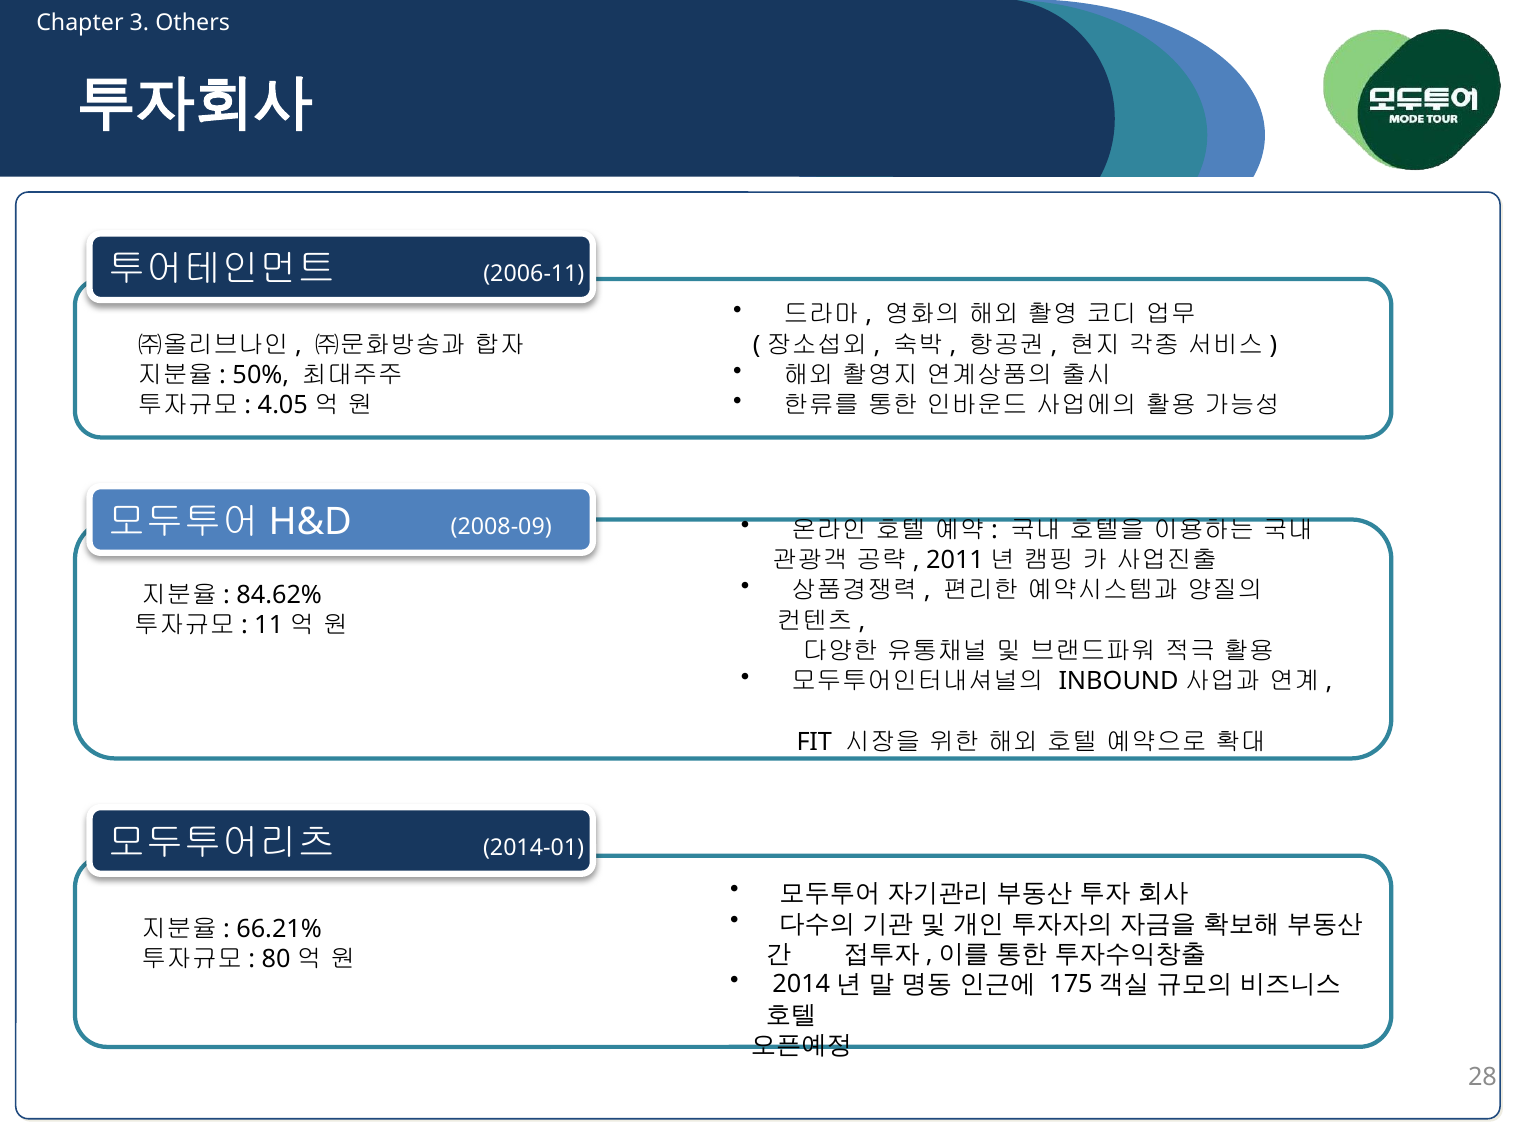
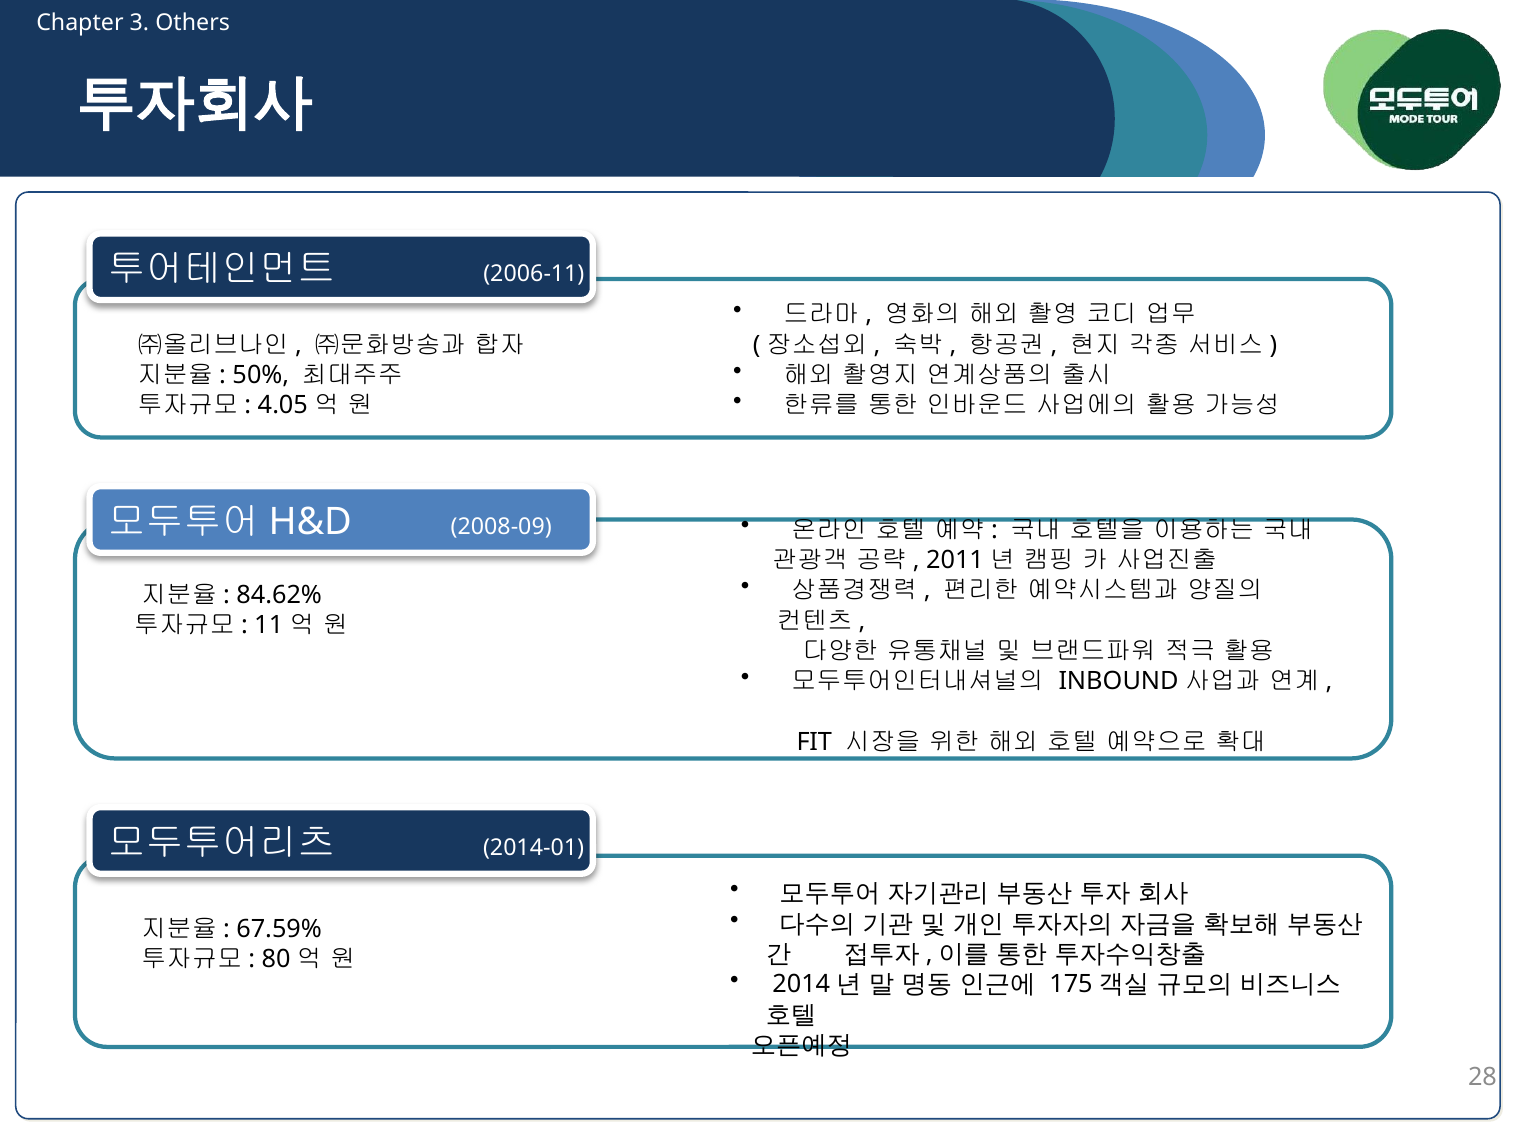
66.21%: 66.21% -> 67.59%
